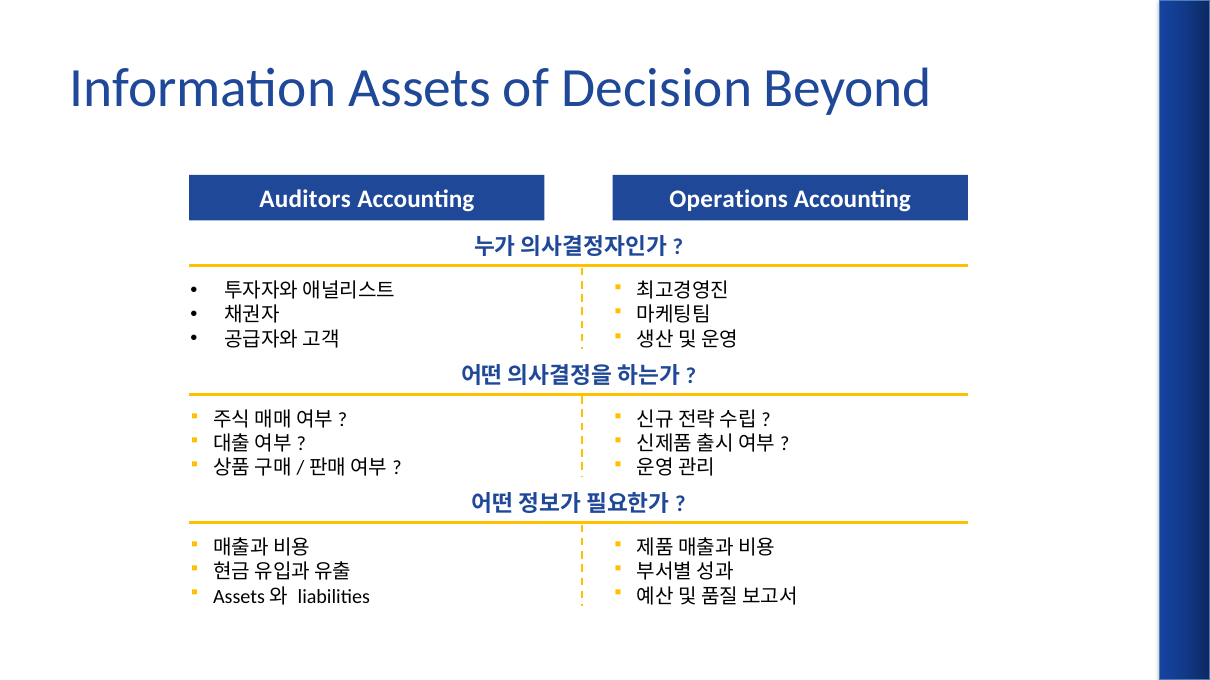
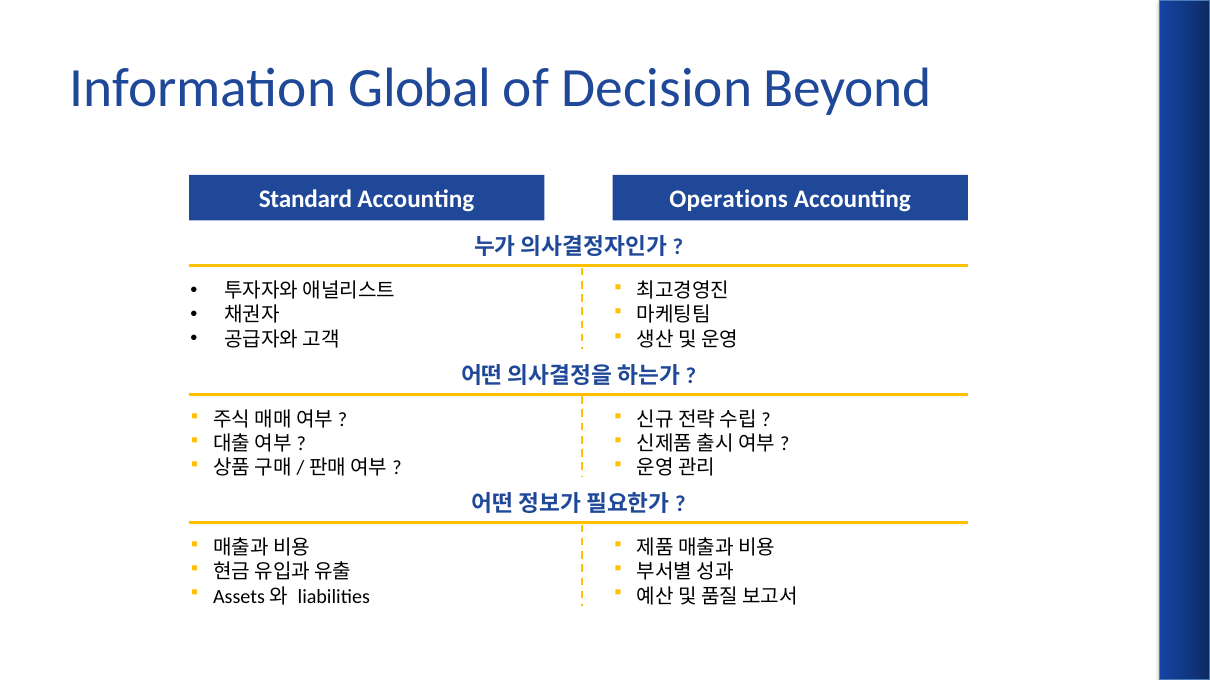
Assets: Assets -> Global
Auditors: Auditors -> Standard
